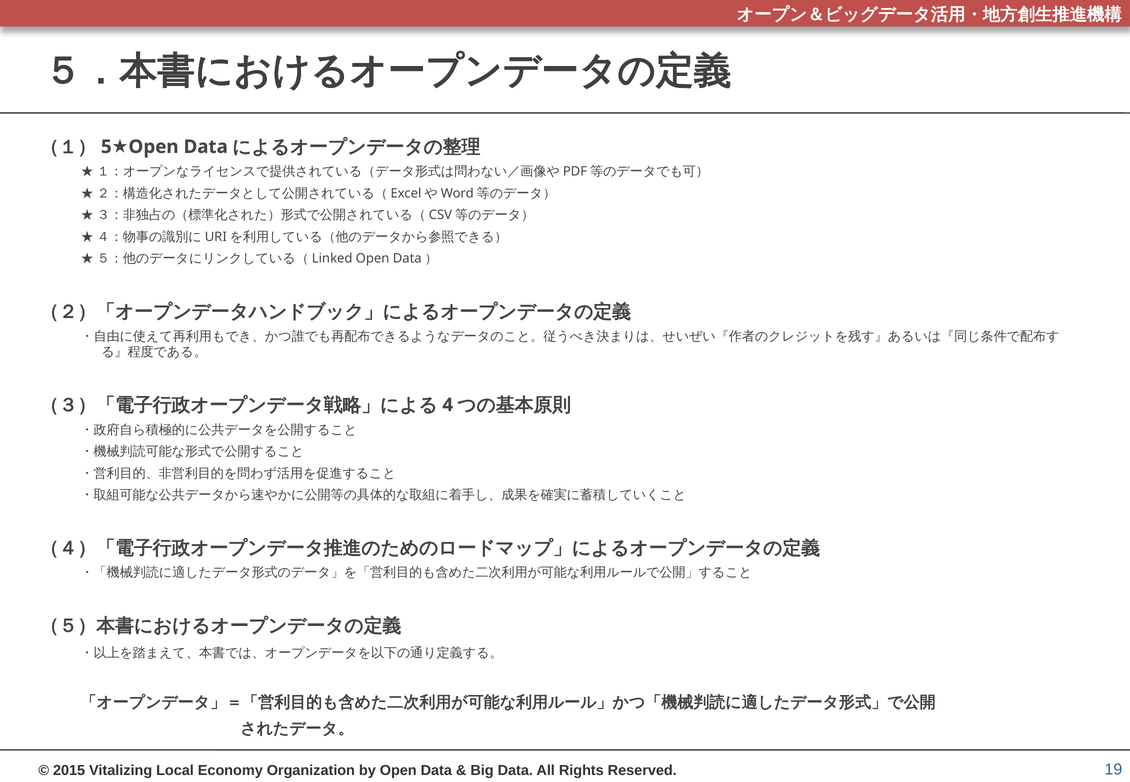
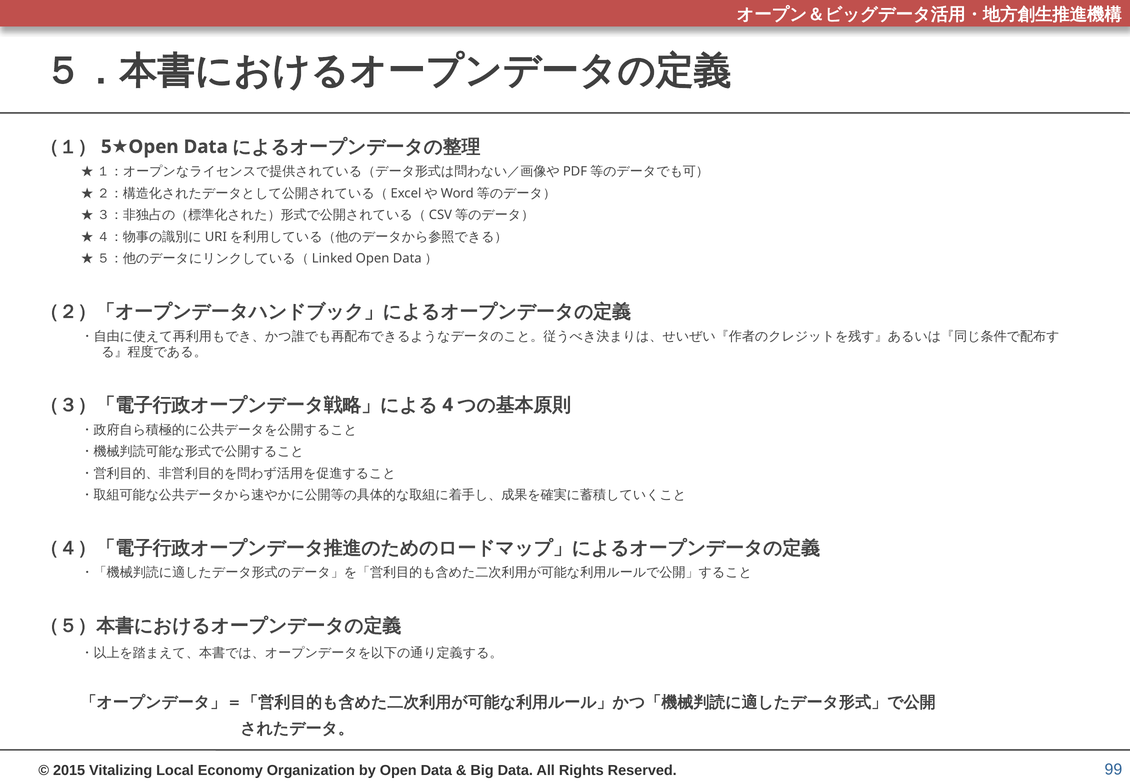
19: 19 -> 99
